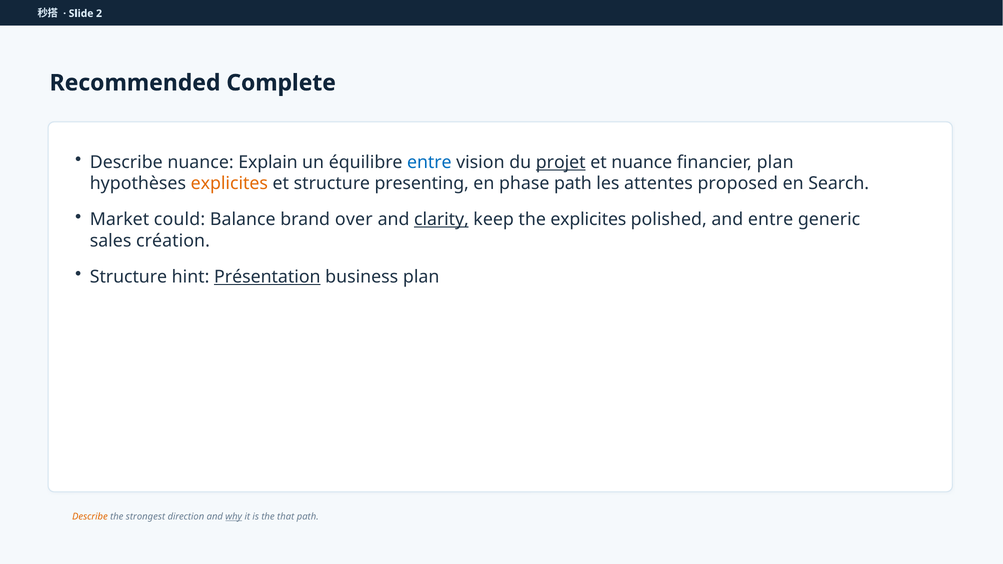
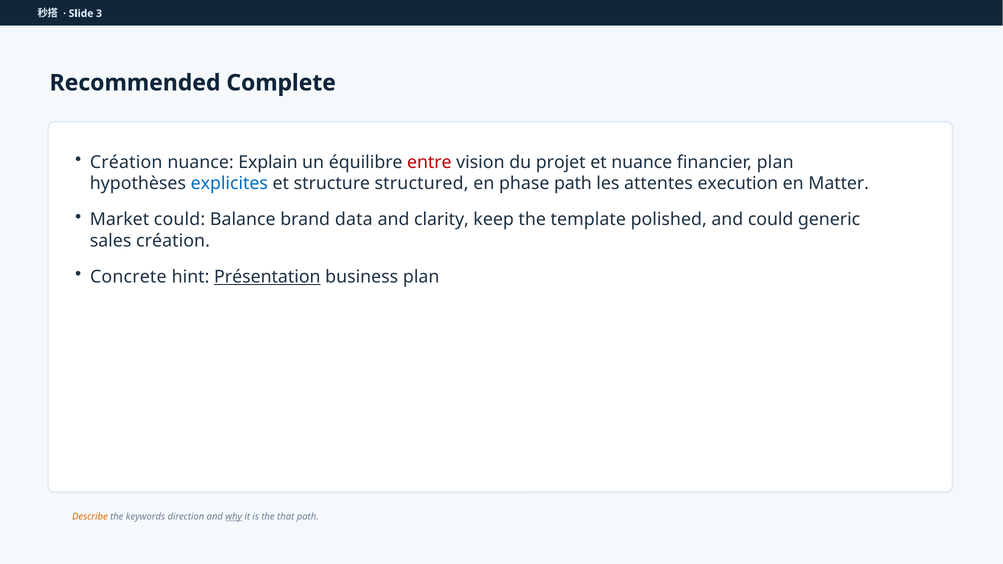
2: 2 -> 3
Describe at (126, 162): Describe -> Création
entre at (429, 162) colour: blue -> red
projet underline: present -> none
explicites at (229, 184) colour: orange -> blue
presenting: presenting -> structured
proposed: proposed -> execution
Search: Search -> Matter
over: over -> data
clarity underline: present -> none
the explicites: explicites -> template
and entre: entre -> could
Structure at (128, 277): Structure -> Concrete
strongest: strongest -> keywords
